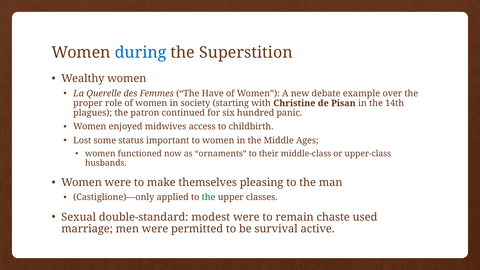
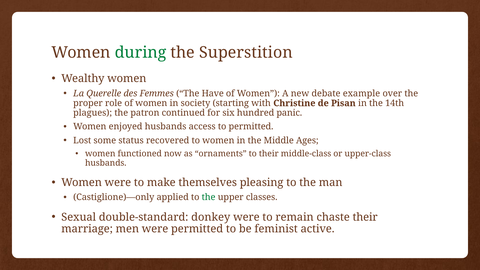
during colour: blue -> green
enjoyed midwives: midwives -> husbands
to childbirth: childbirth -> permitted
important: important -> recovered
modest: modest -> donkey
chaste used: used -> their
survival: survival -> feminist
